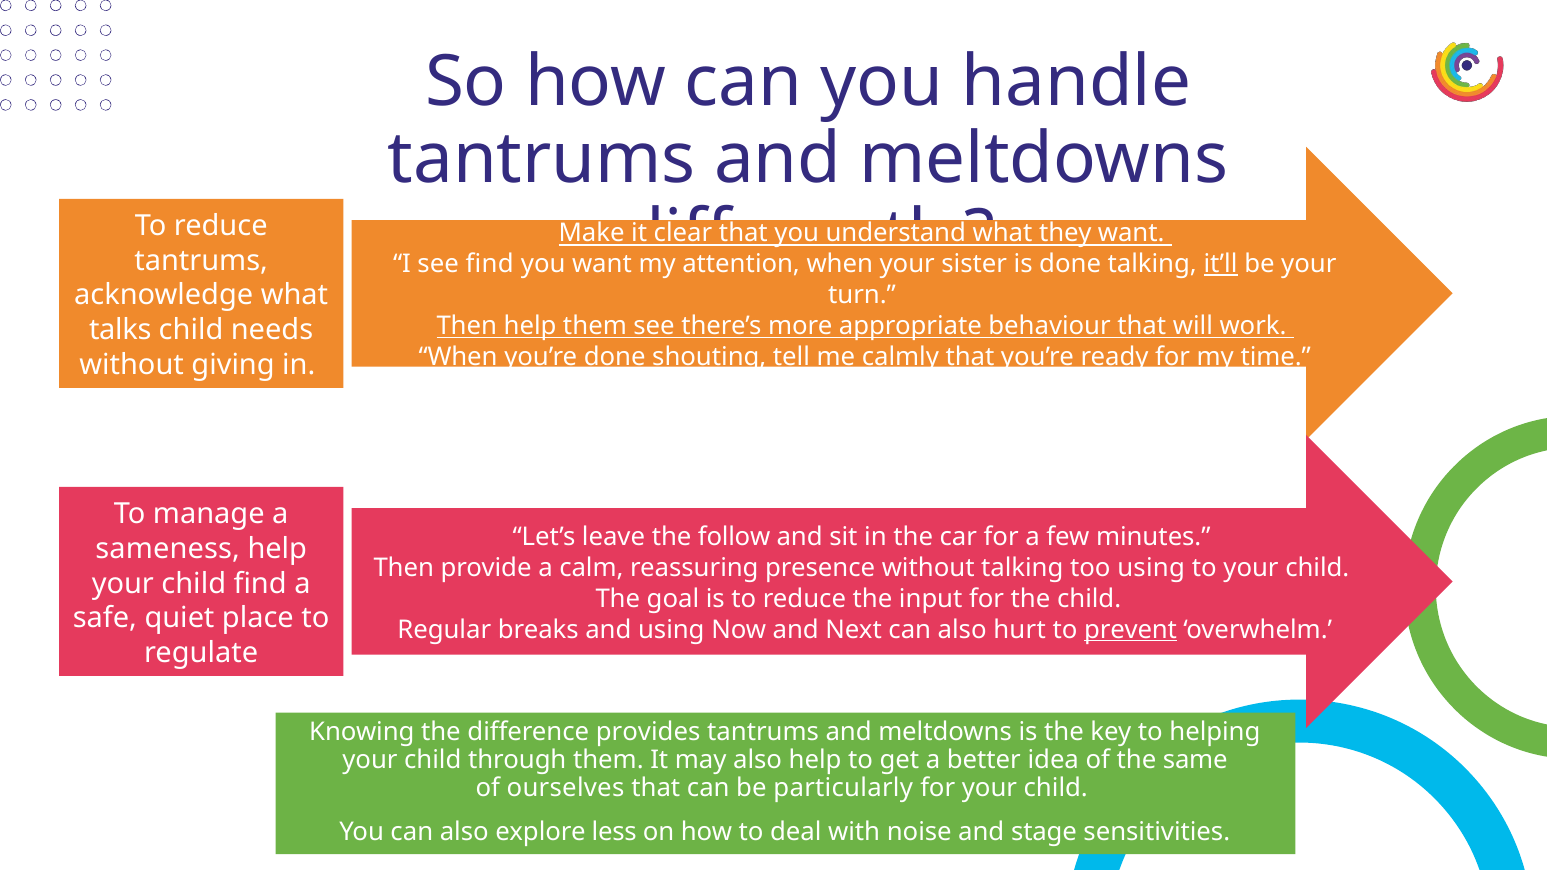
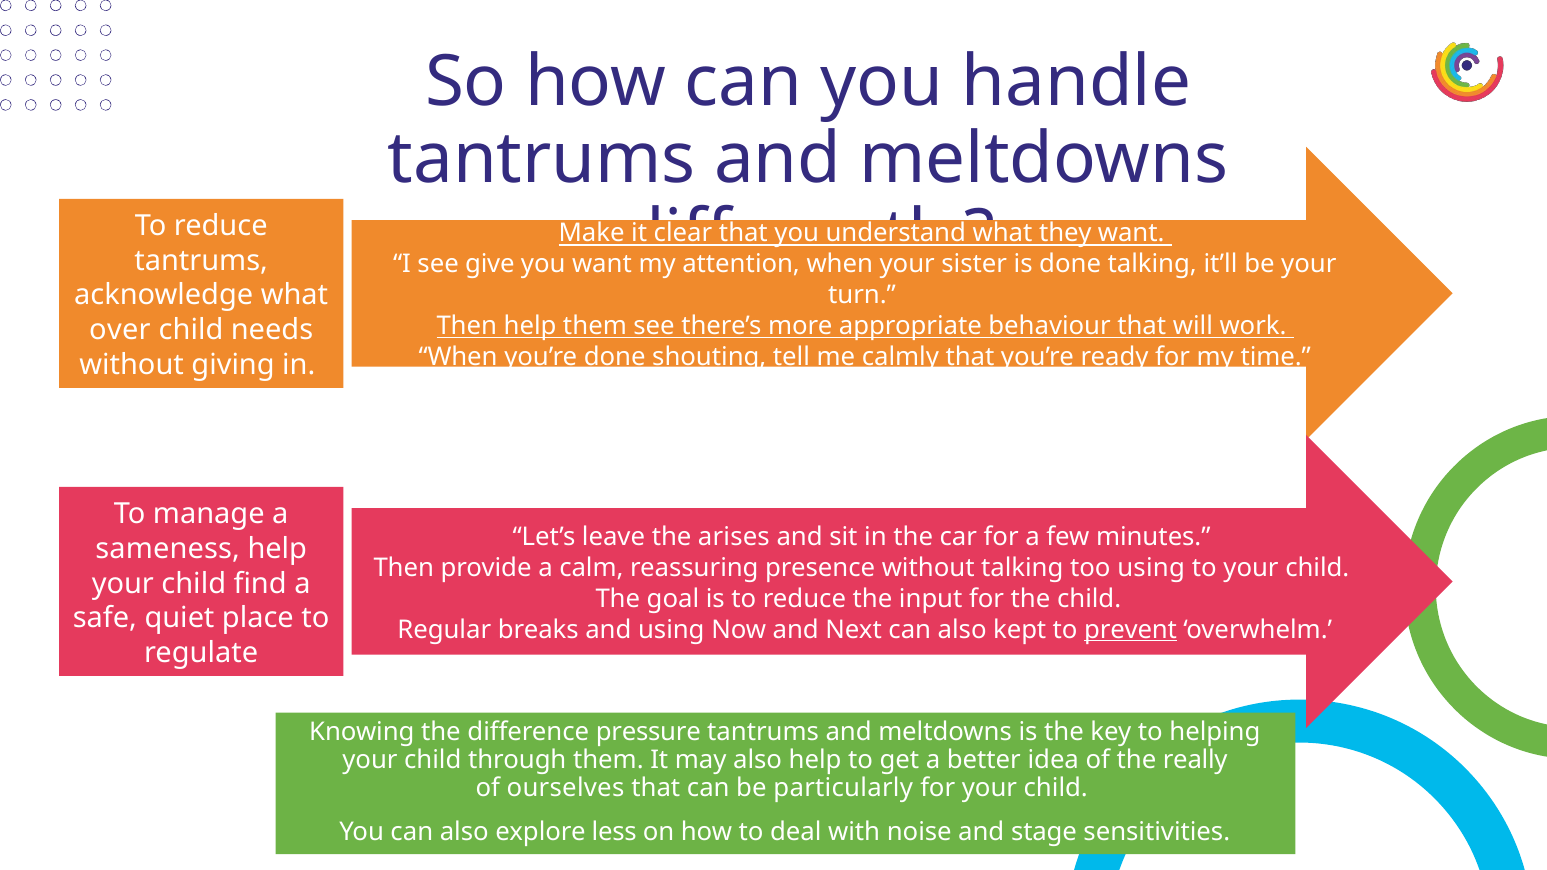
see find: find -> give
it’ll underline: present -> none
talks: talks -> over
follow: follow -> arises
hurt: hurt -> kept
provides: provides -> pressure
same: same -> really
